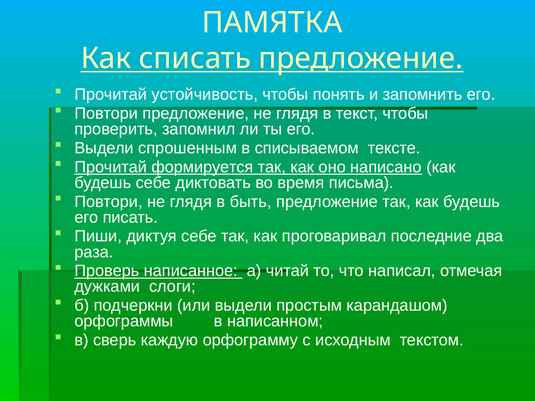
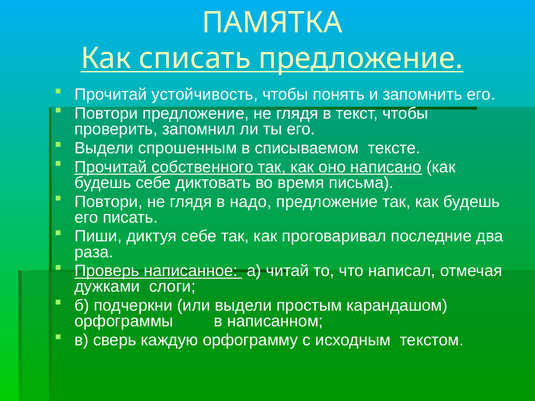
формируется: формируется -> собственного
быть: быть -> надо
